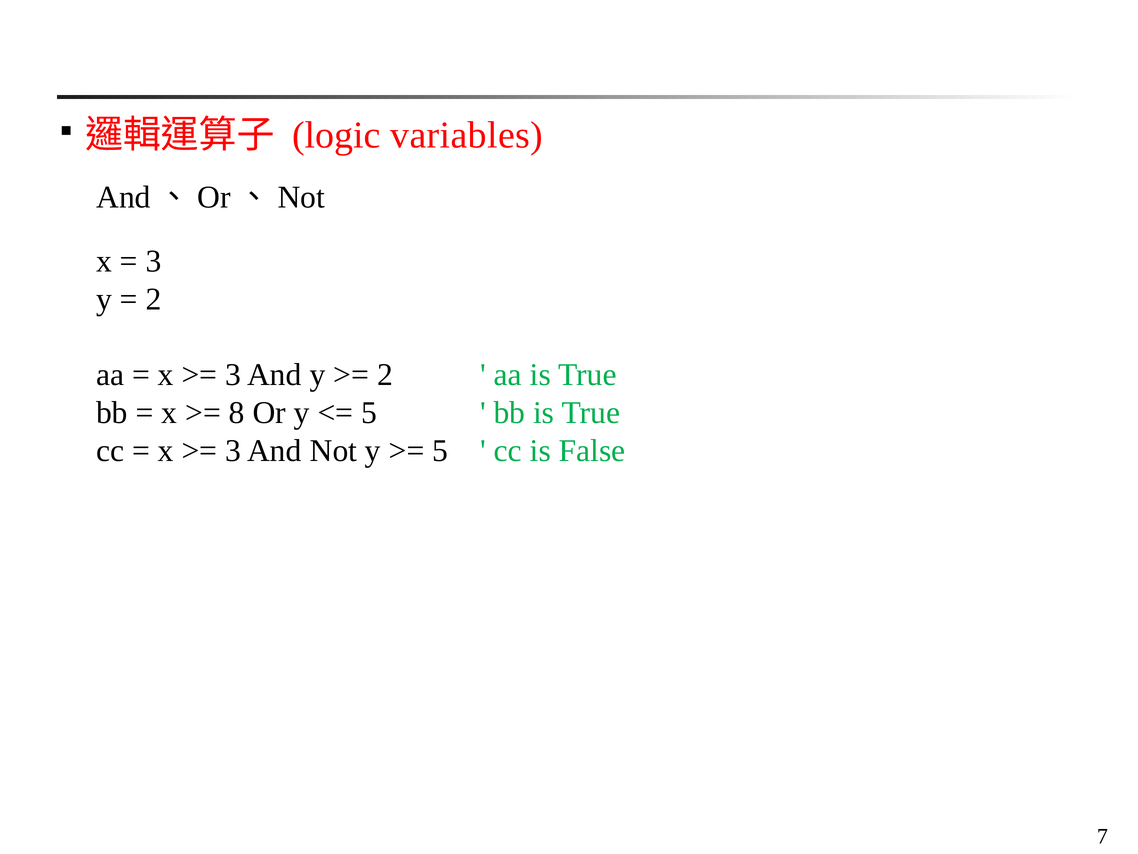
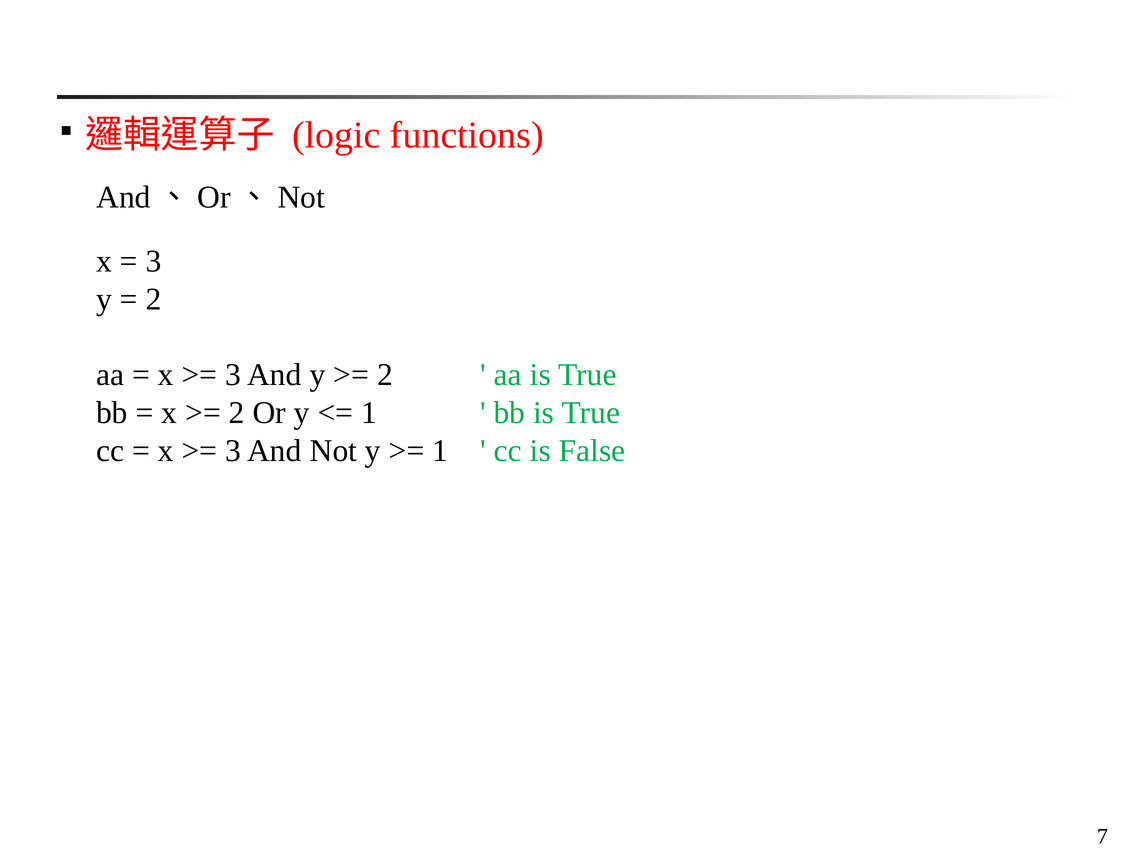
variables: variables -> functions
8 at (237, 413): 8 -> 2
5 at (369, 413): 5 -> 1
5 at (440, 451): 5 -> 1
